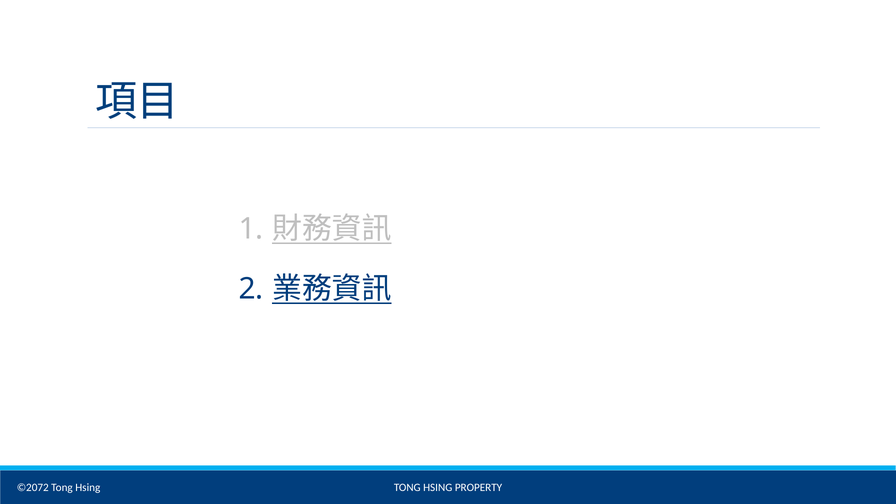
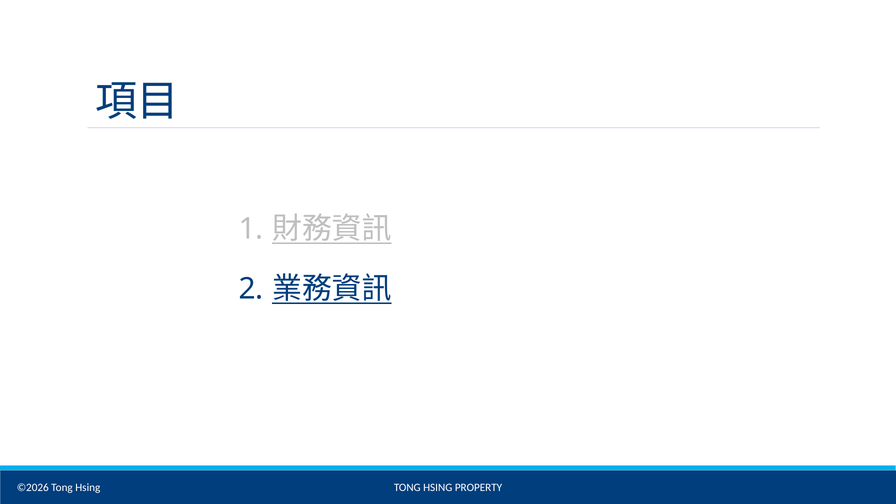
©2072: ©2072 -> ©2026
